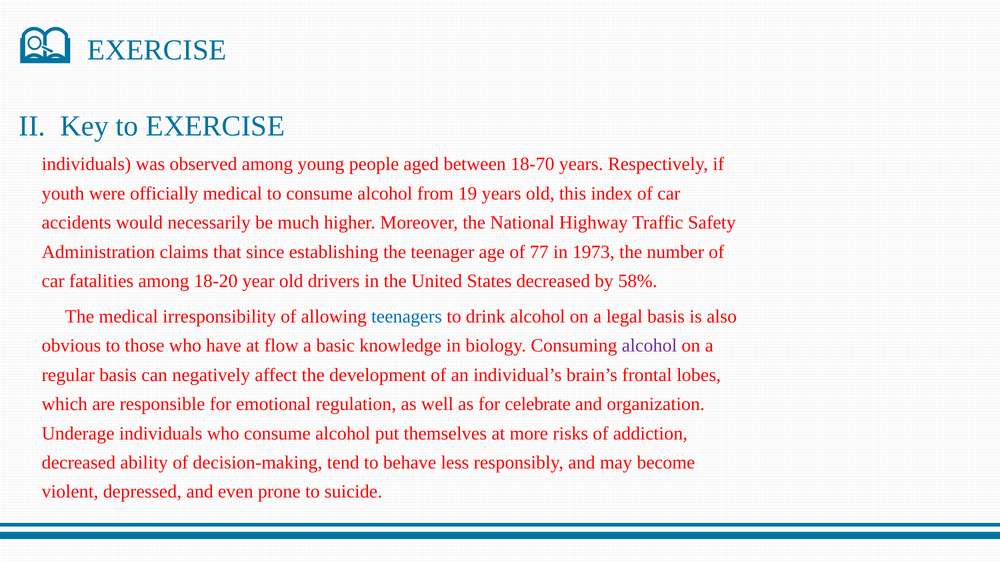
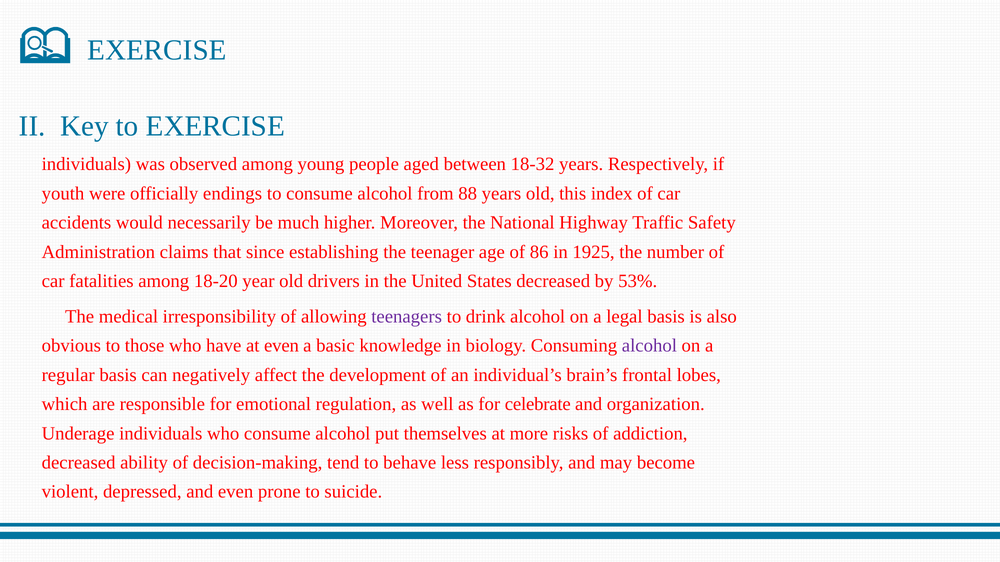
18-70: 18-70 -> 18-32
officially medical: medical -> endings
19: 19 -> 88
77: 77 -> 86
1973: 1973 -> 1925
58%: 58% -> 53%
teenagers colour: blue -> purple
at flow: flow -> even
